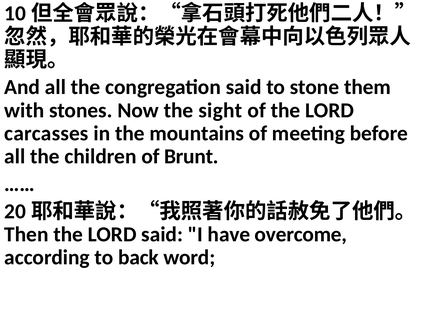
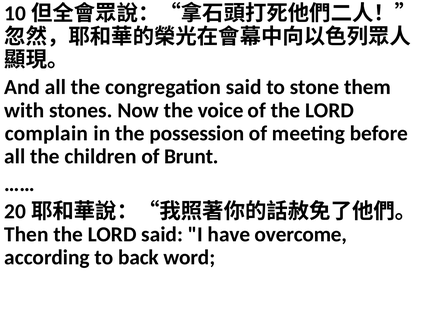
sight: sight -> voice
carcasses: carcasses -> complain
mountains: mountains -> possession
